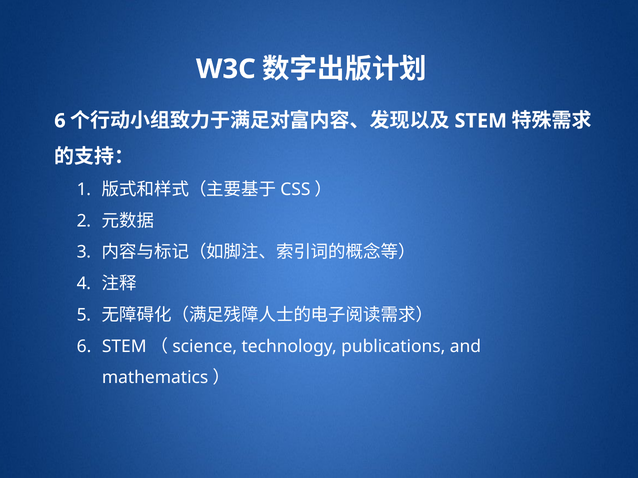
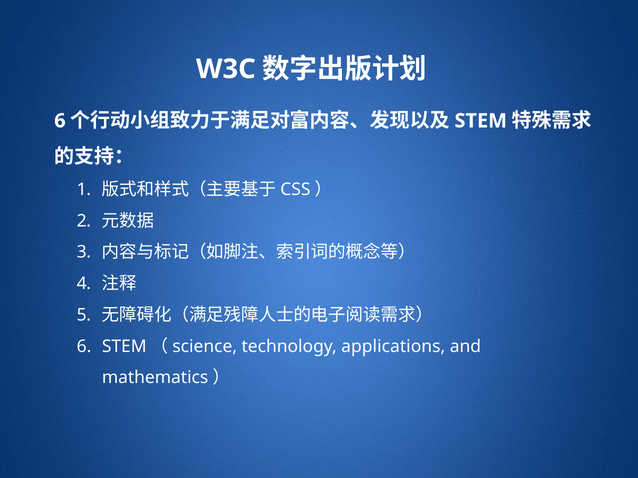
publications: publications -> applications
